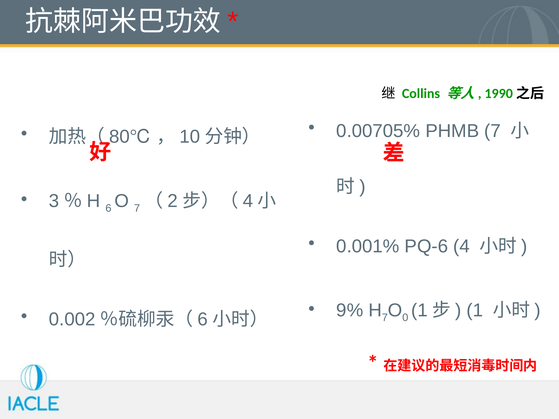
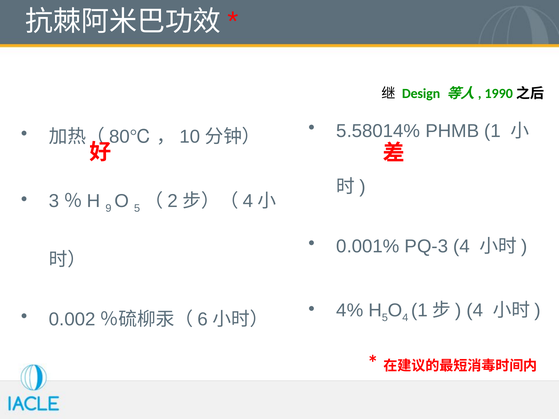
Collins: Collins -> Design
0.00705%: 0.00705% -> 5.58014%
PHMB 7: 7 -> 1
6: 6 -> 9
O 7: 7 -> 5
PQ-6: PQ-6 -> PQ-3
9%: 9% -> 4%
7 at (385, 318): 7 -> 5
O 0: 0 -> 4
1 at (475, 311): 1 -> 4
